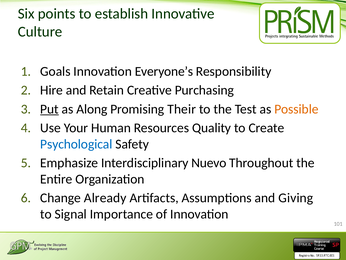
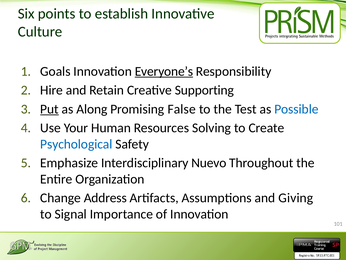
Everyone’s underline: none -> present
Purchasing: Purchasing -> Supporting
Their: Their -> False
Possible colour: orange -> blue
Quality: Quality -> Solving
Already: Already -> Address
